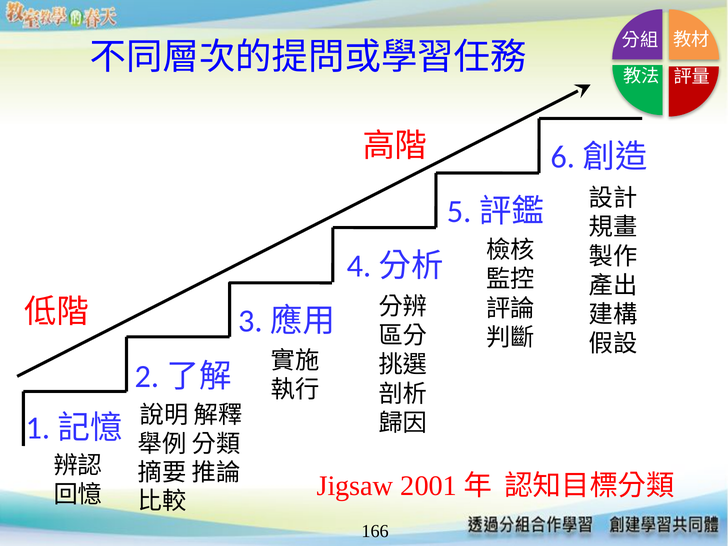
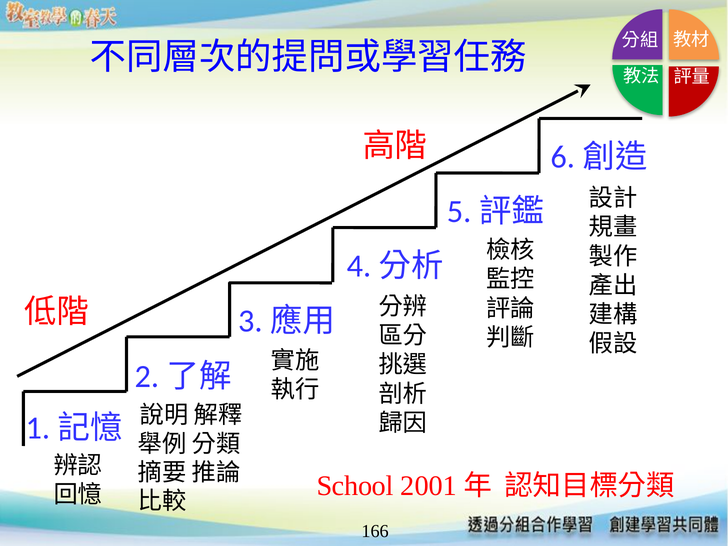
Jigsaw: Jigsaw -> School
